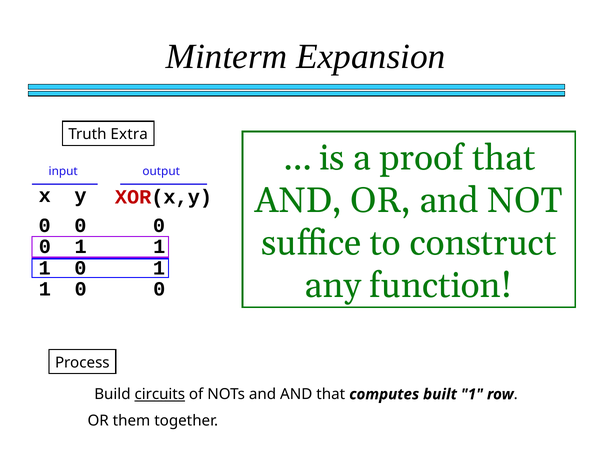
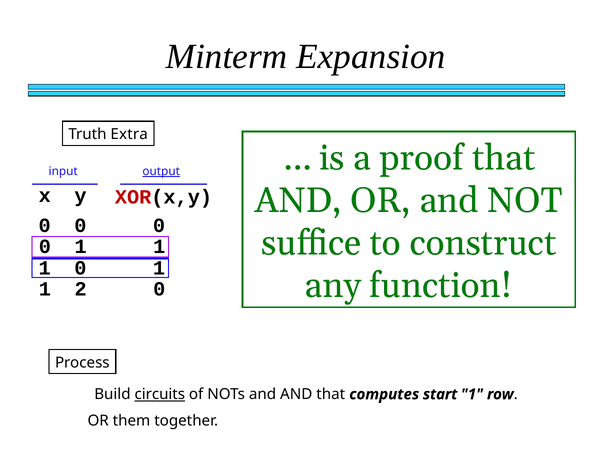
output underline: none -> present
0 at (81, 289): 0 -> 2
built: built -> start
